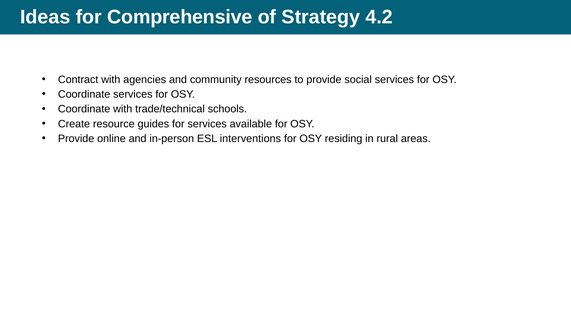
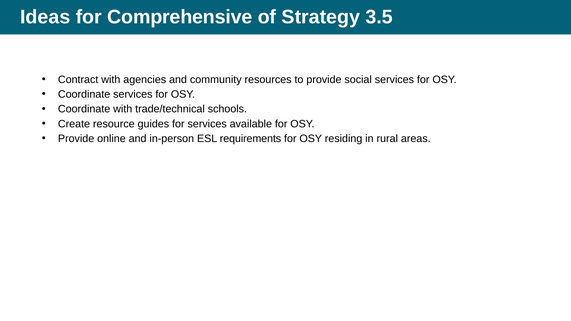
4.2: 4.2 -> 3.5
interventions: interventions -> requirements
